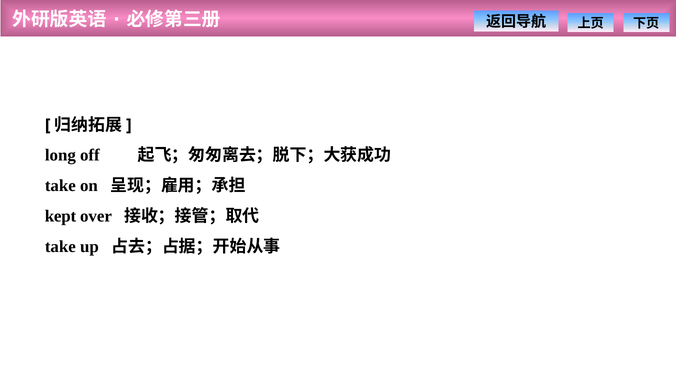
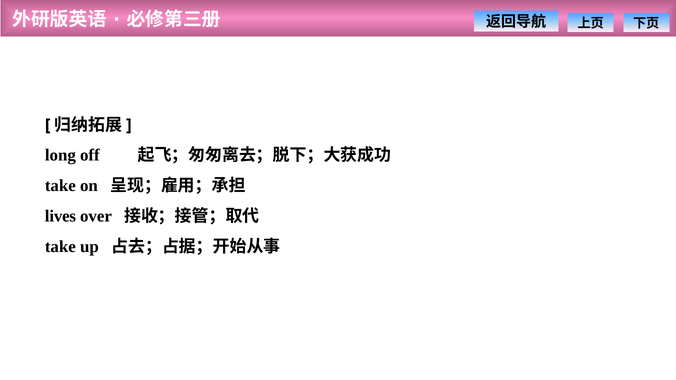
kept: kept -> lives
